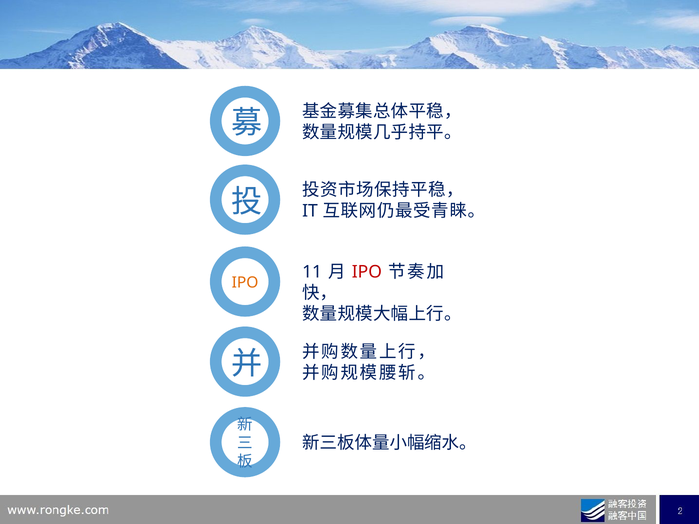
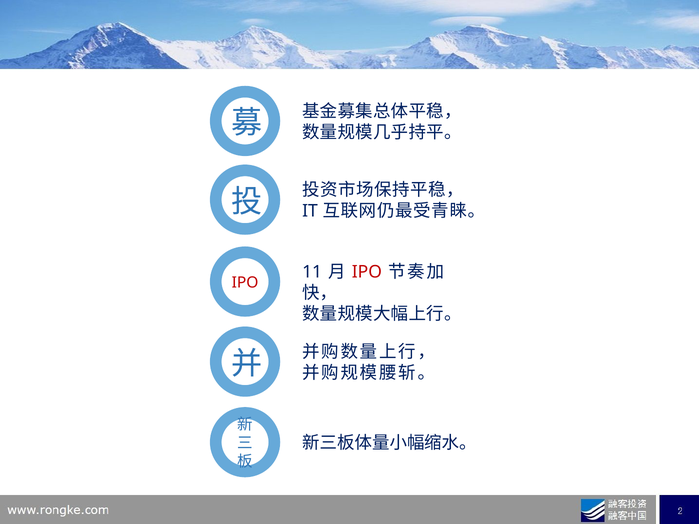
IPO at (245, 283) colour: orange -> red
